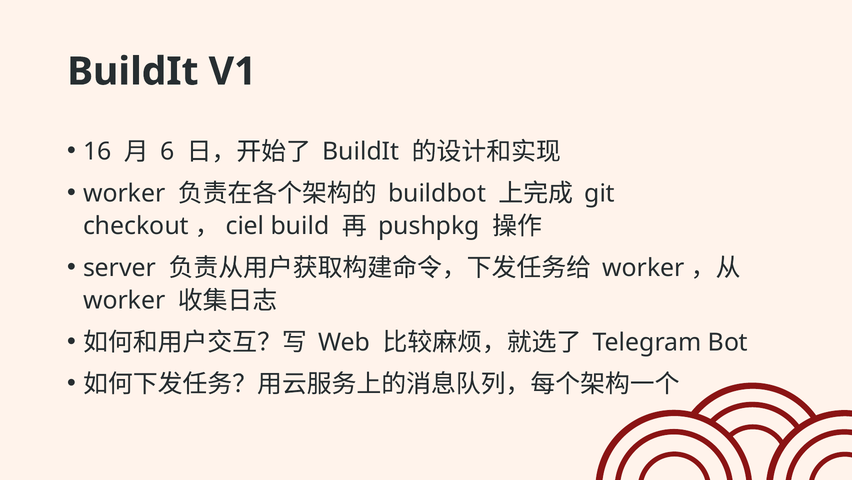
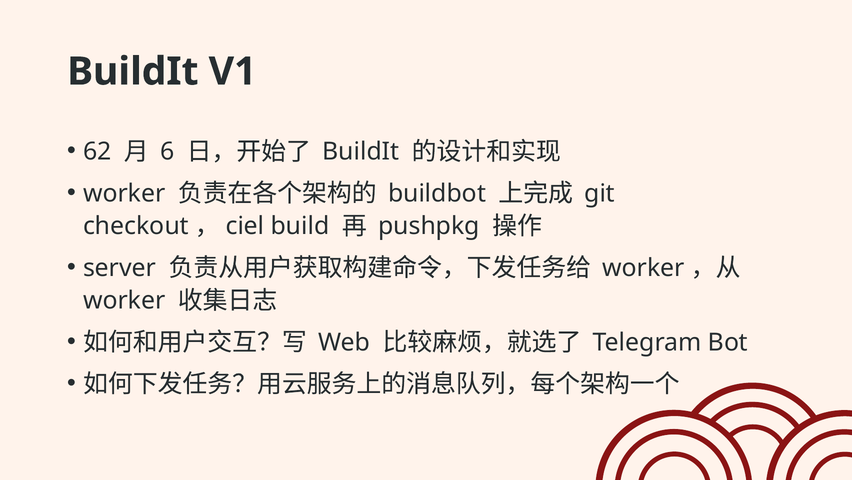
16: 16 -> 62
